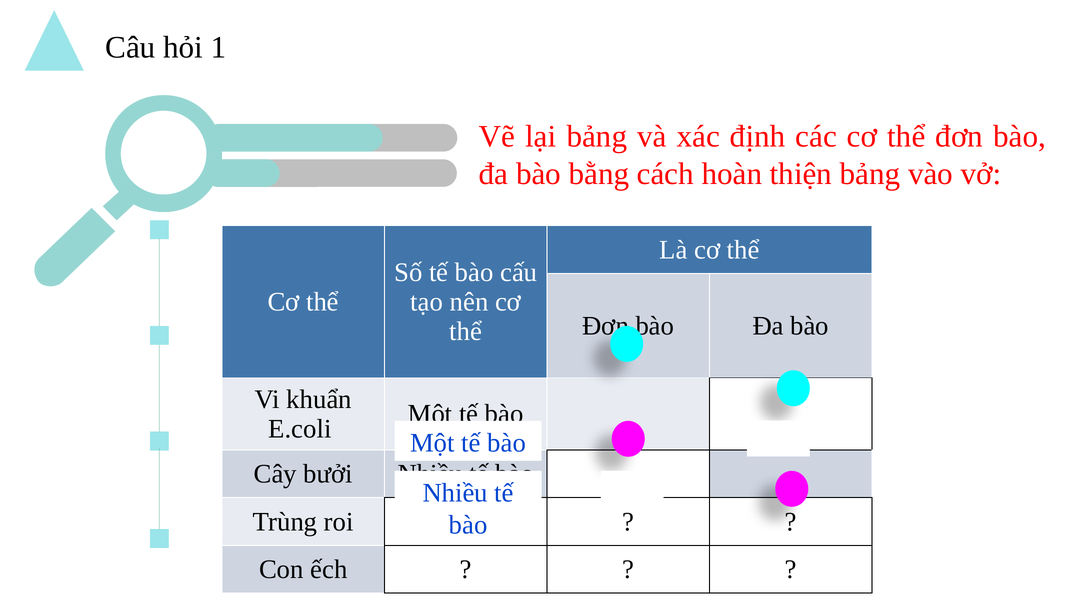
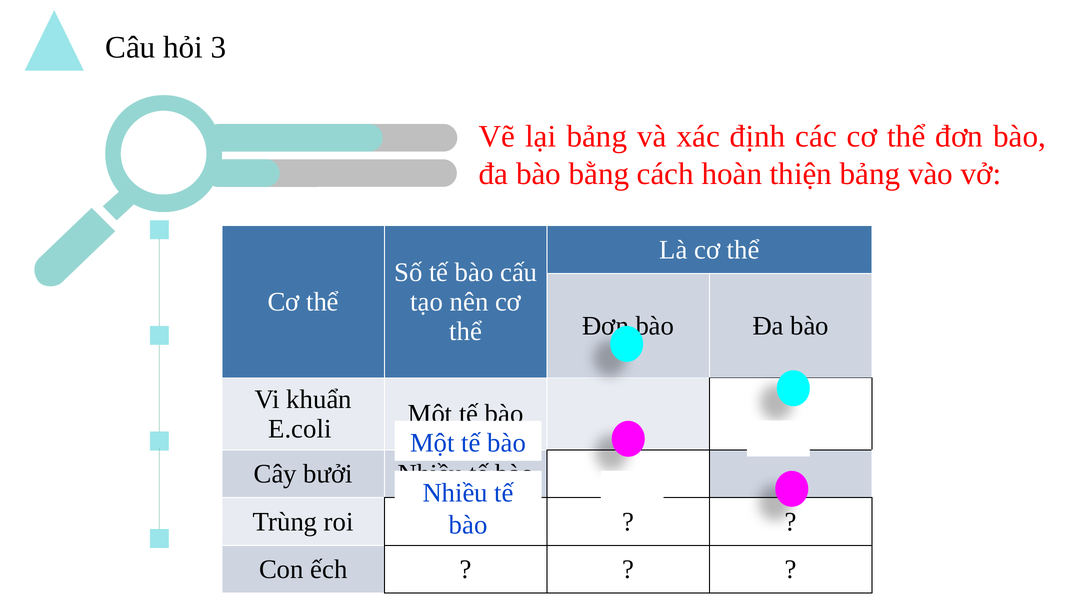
1: 1 -> 3
